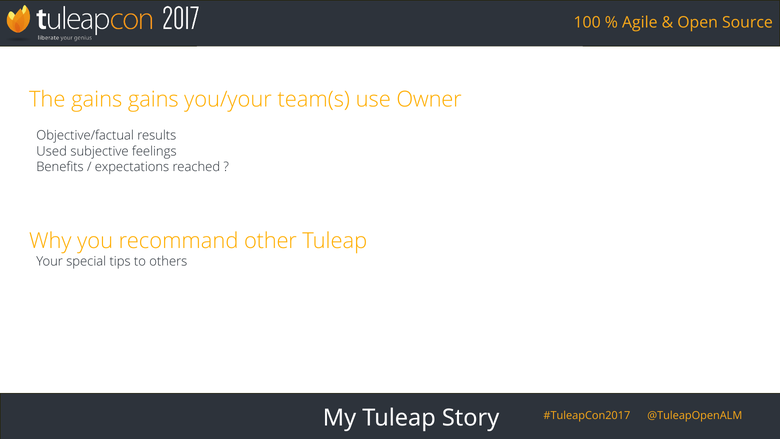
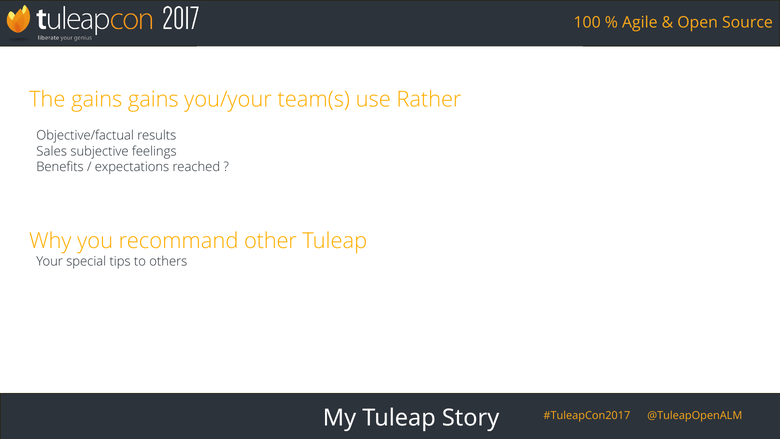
Owner: Owner -> Rather
Used: Used -> Sales
